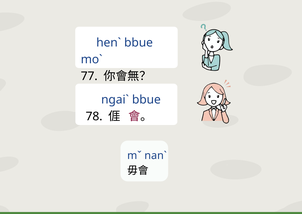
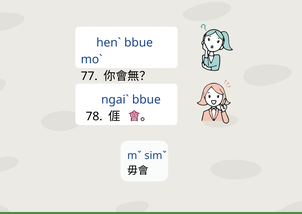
nanˋ: nanˋ -> simˇ
